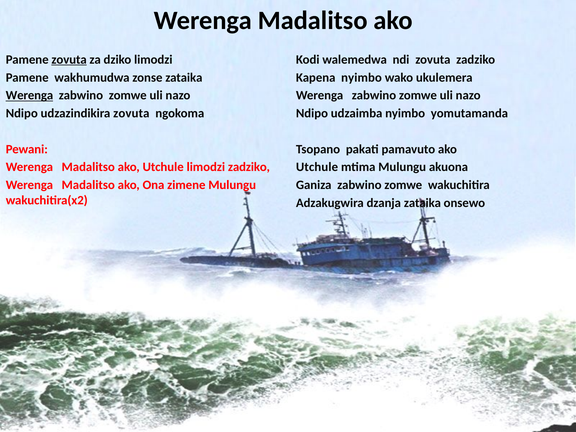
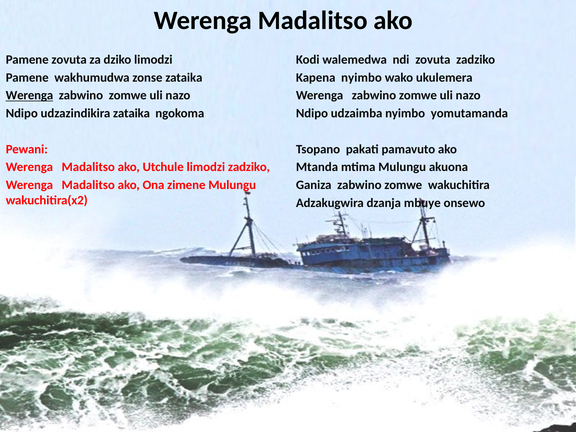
zovuta at (69, 60) underline: present -> none
udzazindikira zovuta: zovuta -> zataika
Utchule at (317, 167): Utchule -> Mtanda
dzanja zataika: zataika -> mbuye
